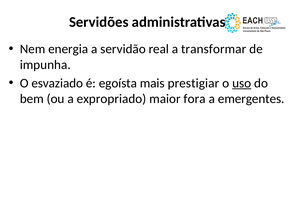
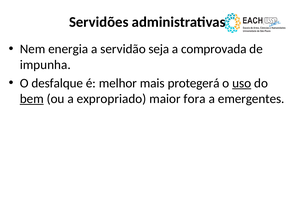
real: real -> seja
transformar: transformar -> comprovada
esvaziado: esvaziado -> desfalque
egoísta: egoísta -> melhor
prestigiar: prestigiar -> protegerá
bem underline: none -> present
